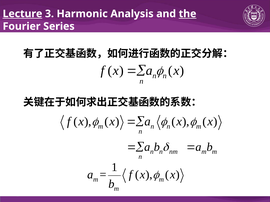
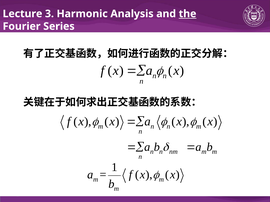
Lecture underline: present -> none
